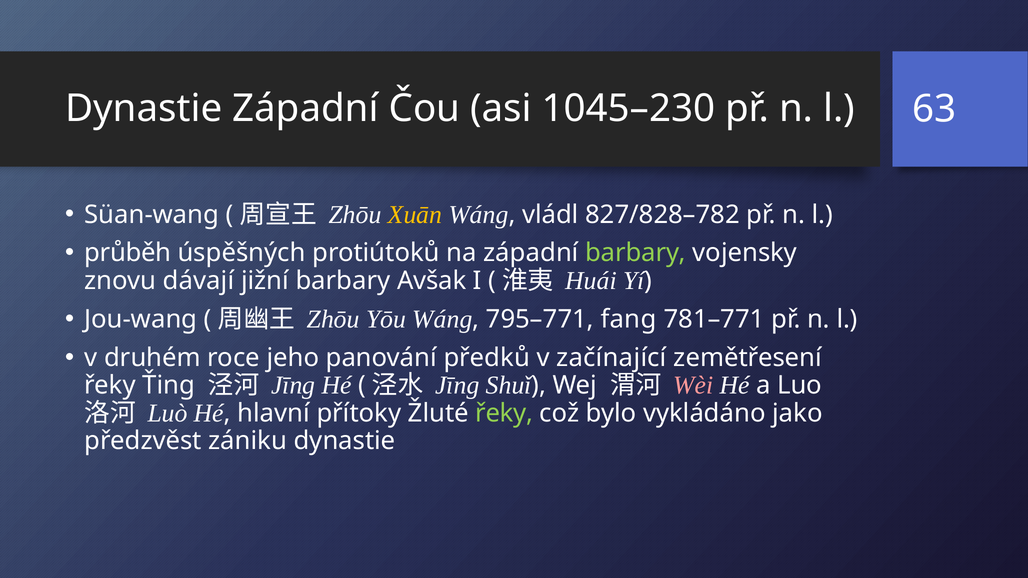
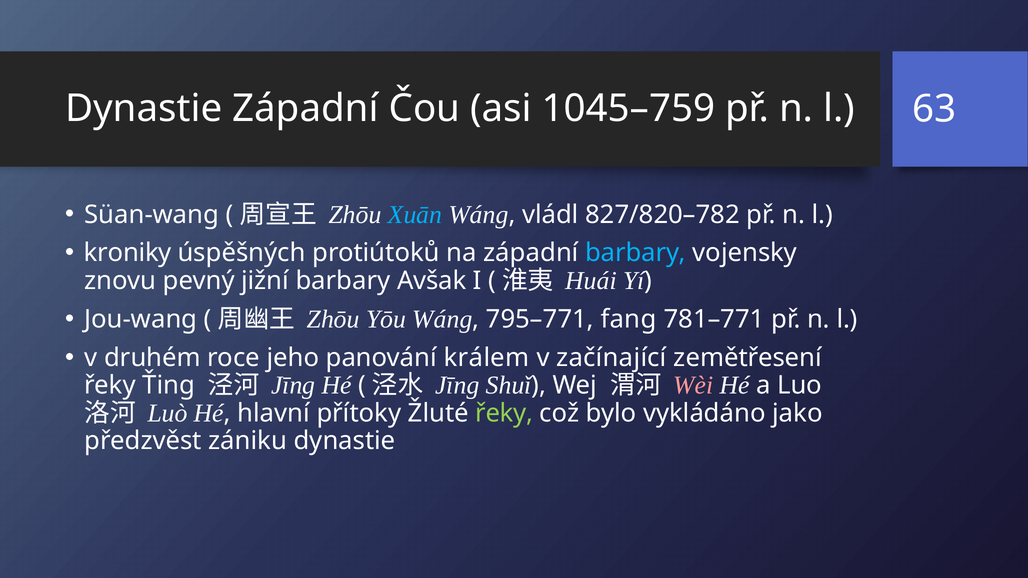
1045–230: 1045–230 -> 1045–759
Xuān colour: yellow -> light blue
827/828–782: 827/828–782 -> 827/820–782
průběh: průběh -> kroniky
barbary at (636, 253) colour: light green -> light blue
dávají: dávají -> pevný
předků: předků -> králem
